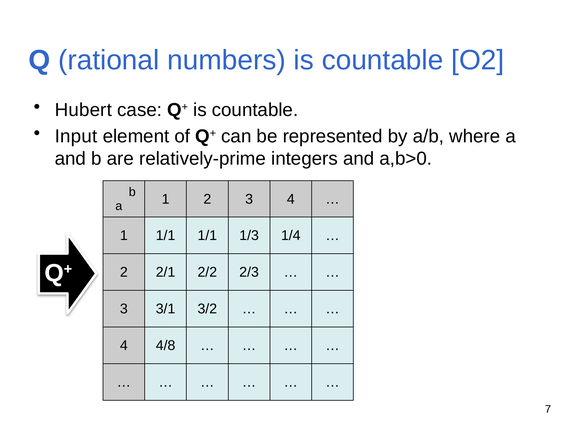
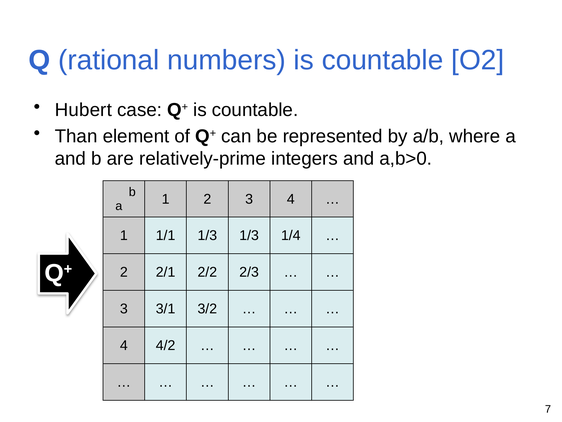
Input: Input -> Than
1/1 1/1: 1/1 -> 1/3
4/8: 4/8 -> 4/2
